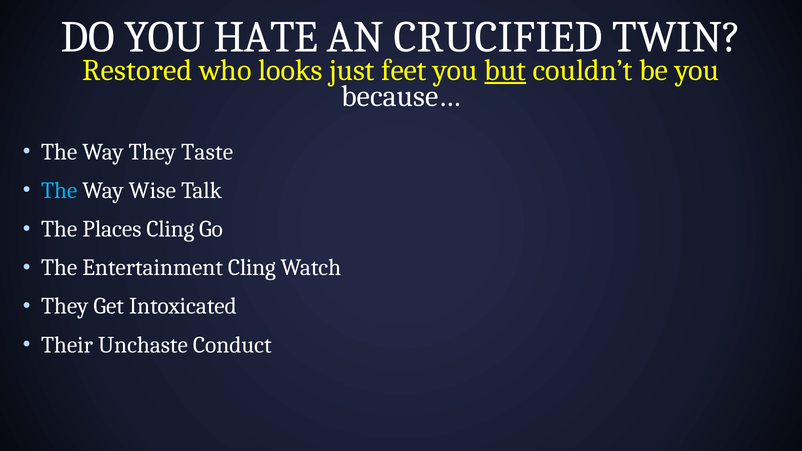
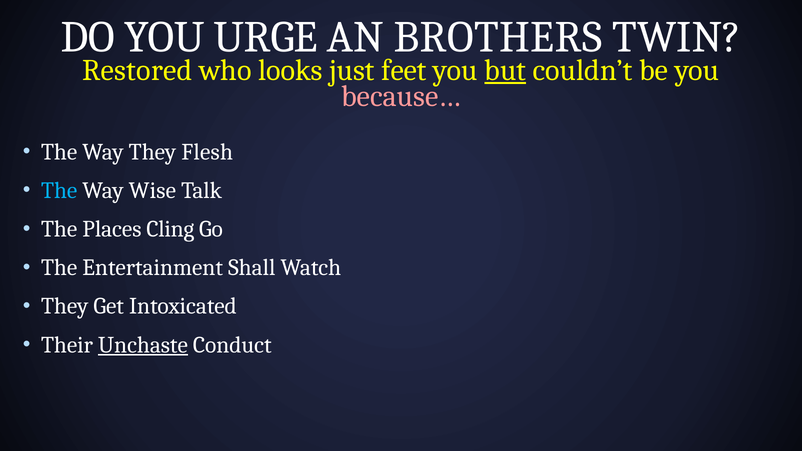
HATE: HATE -> URGE
CRUCIFIED: CRUCIFIED -> BROTHERS
because… colour: white -> pink
Taste: Taste -> Flesh
Entertainment Cling: Cling -> Shall
Unchaste underline: none -> present
